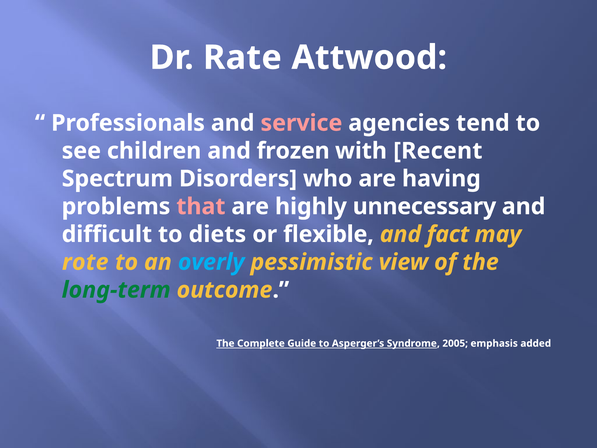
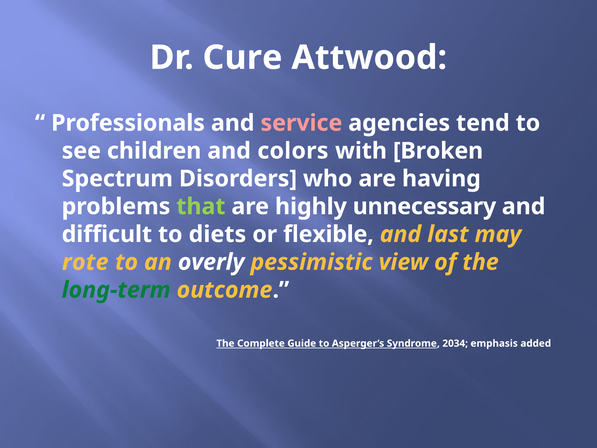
Rate: Rate -> Cure
frozen: frozen -> colors
Recent: Recent -> Broken
that colour: pink -> light green
fact: fact -> last
overly colour: light blue -> white
2005: 2005 -> 2034
